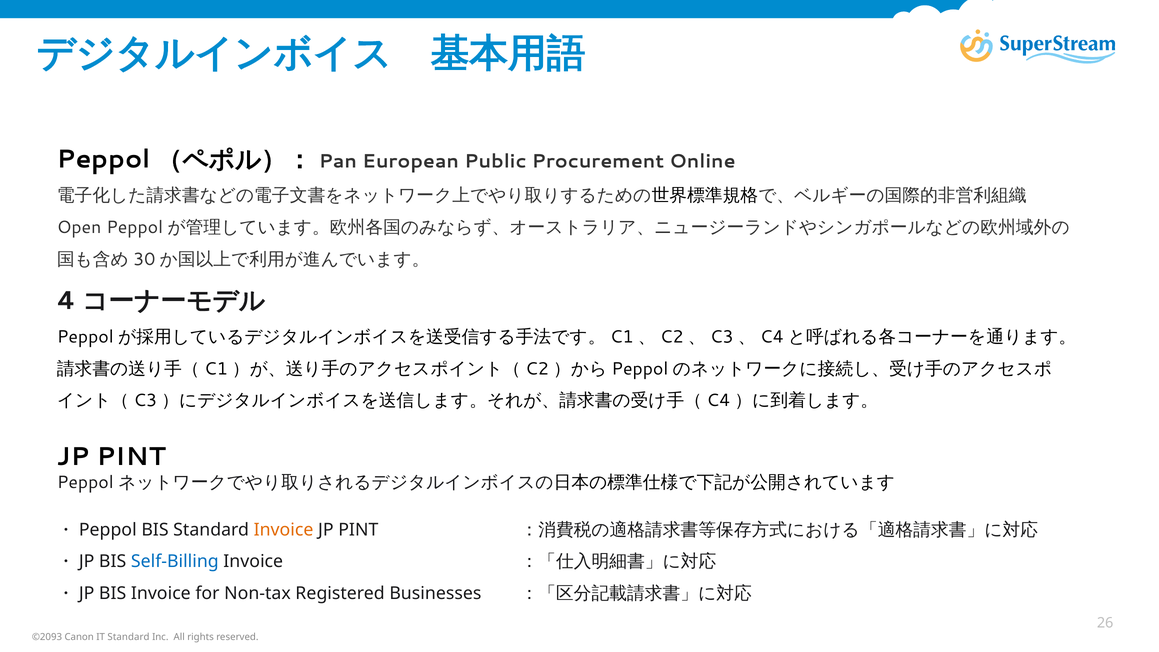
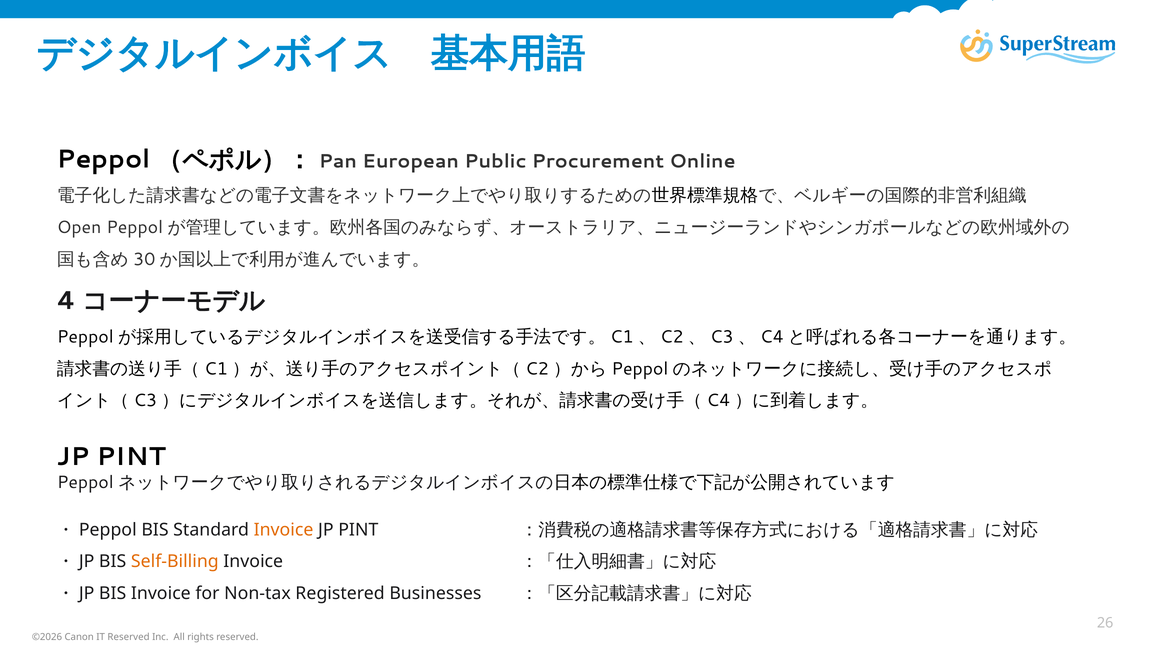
Self-Billing colour: blue -> orange
©2093: ©2093 -> ©2026
IT Standard: Standard -> Reserved
